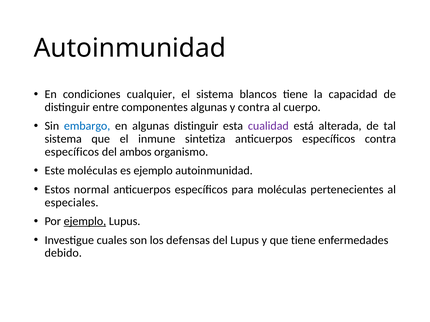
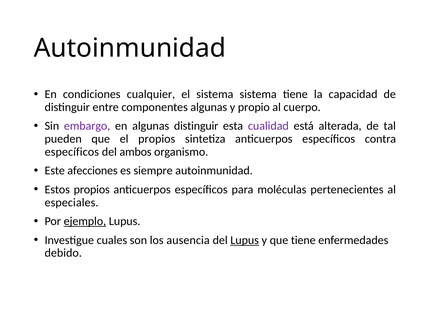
sistema blancos: blancos -> sistema
y contra: contra -> propio
embargo colour: blue -> purple
sistema at (63, 139): sistema -> pueden
el inmune: inmune -> propios
Este moléculas: moléculas -> afecciones
es ejemplo: ejemplo -> siempre
Estos normal: normal -> propios
defensas: defensas -> ausencia
Lupus at (245, 241) underline: none -> present
